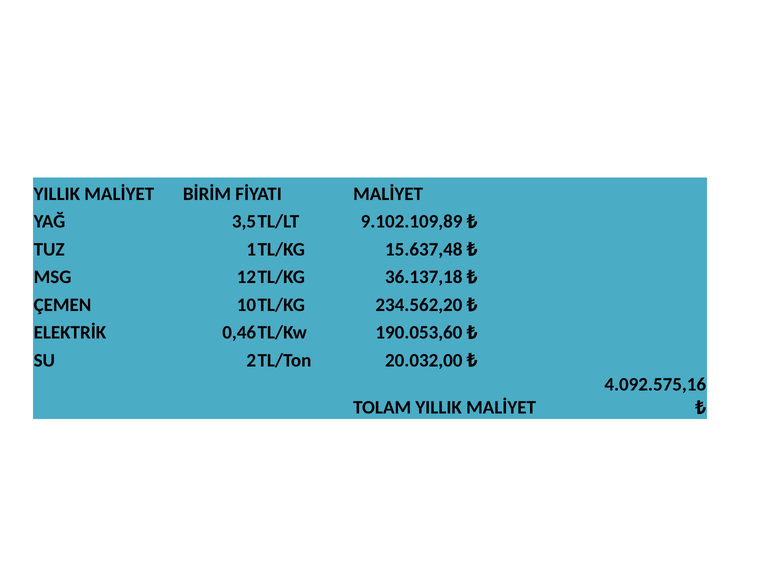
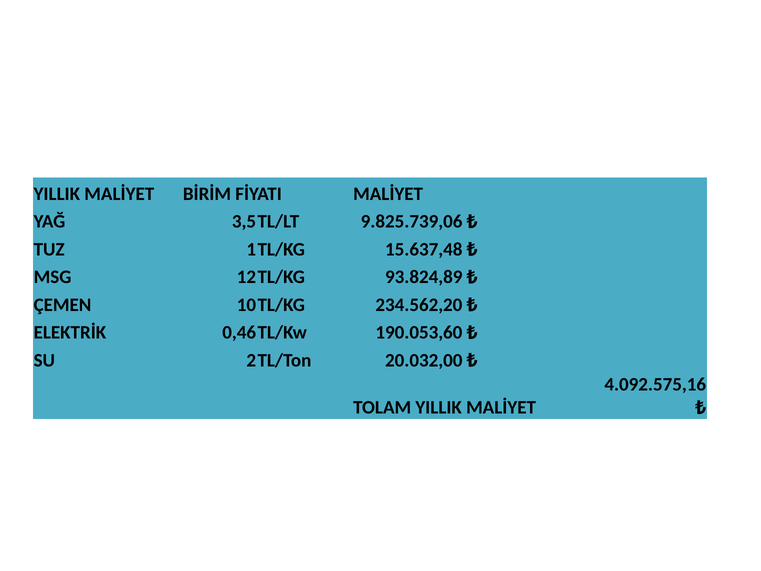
9.102.109,89: 9.102.109,89 -> 9.825.739,06
36.137,18: 36.137,18 -> 93.824,89
